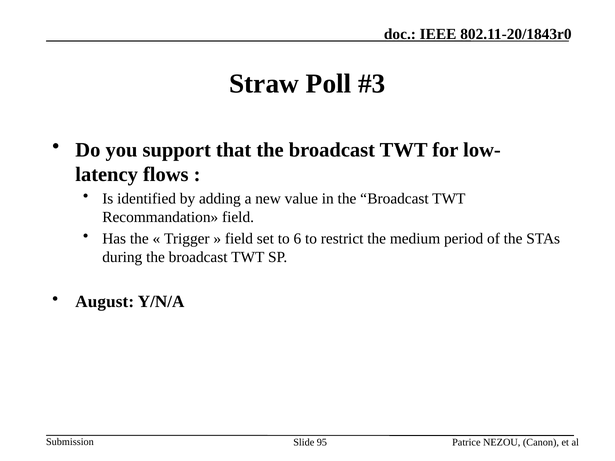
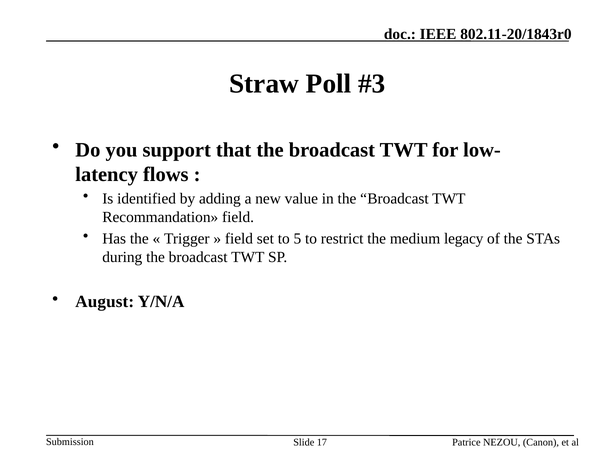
6: 6 -> 5
period: period -> legacy
95: 95 -> 17
